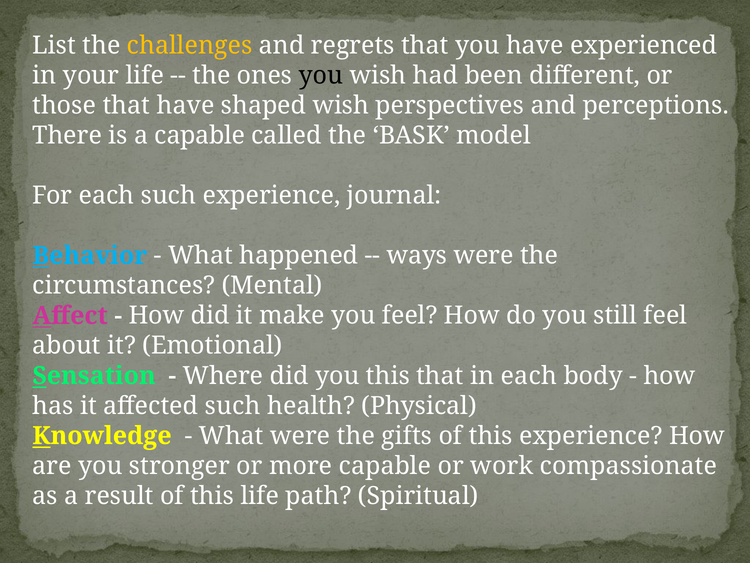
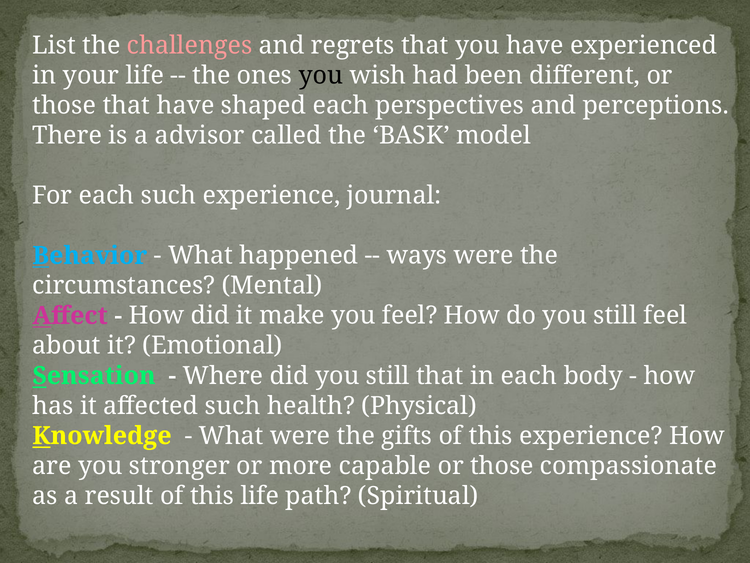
challenges colour: yellow -> pink
shaped wish: wish -> each
a capable: capable -> advisor
did you this: this -> still
capable or work: work -> those
